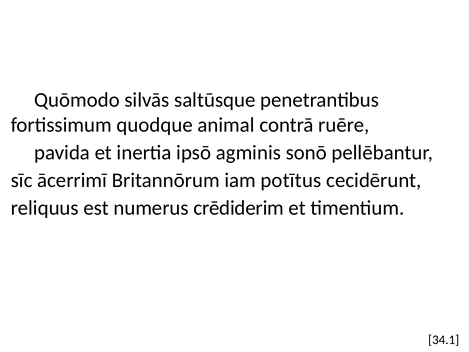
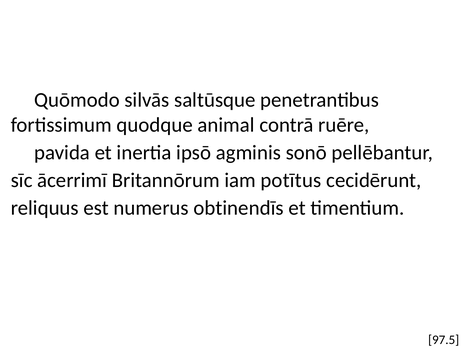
crēdiderim: crēdiderim -> obtinendīs
34.1: 34.1 -> 97.5
